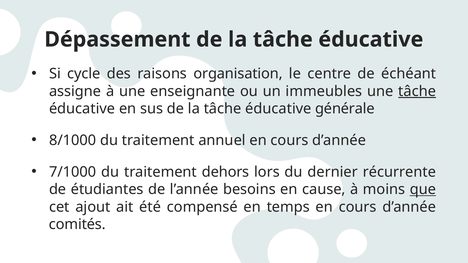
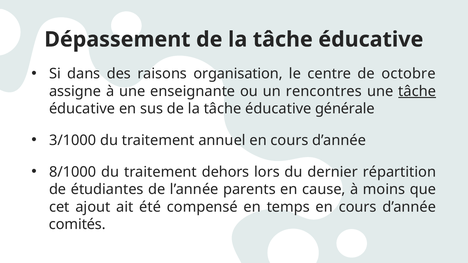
cycle: cycle -> dans
échéant: échéant -> octobre
immeubles: immeubles -> rencontres
8/1000: 8/1000 -> 3/1000
7/1000: 7/1000 -> 8/1000
récurrente: récurrente -> répartition
besoins: besoins -> parents
que underline: present -> none
